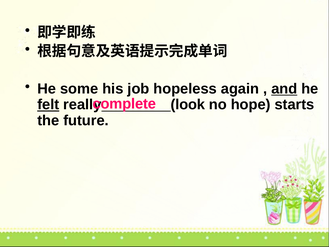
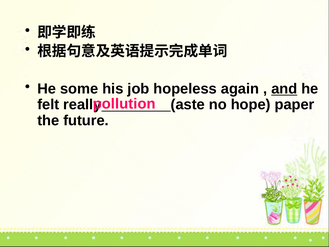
complete: complete -> pollution
felt underline: present -> none
look: look -> aste
starts: starts -> paper
